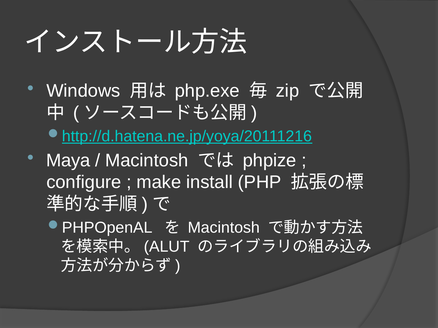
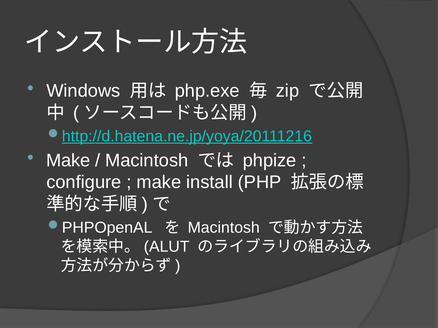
Maya at (68, 161): Maya -> Make
